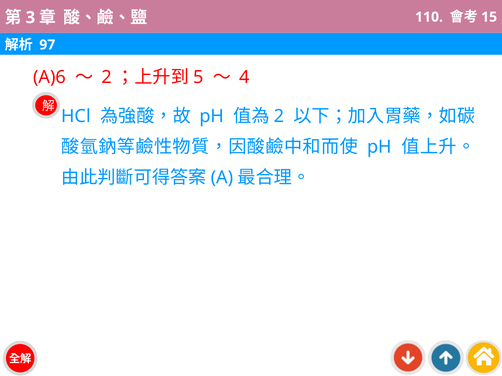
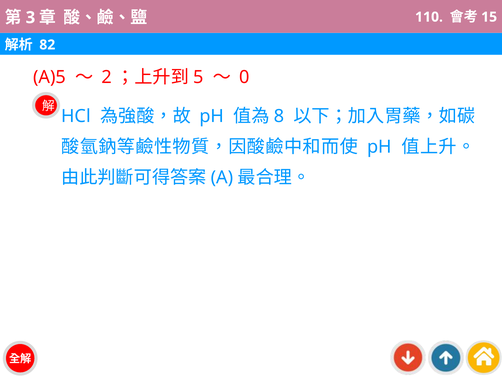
97: 97 -> 82
A)6: A)6 -> A)5
4: 4 -> 0
2 at (279, 116): 2 -> 8
